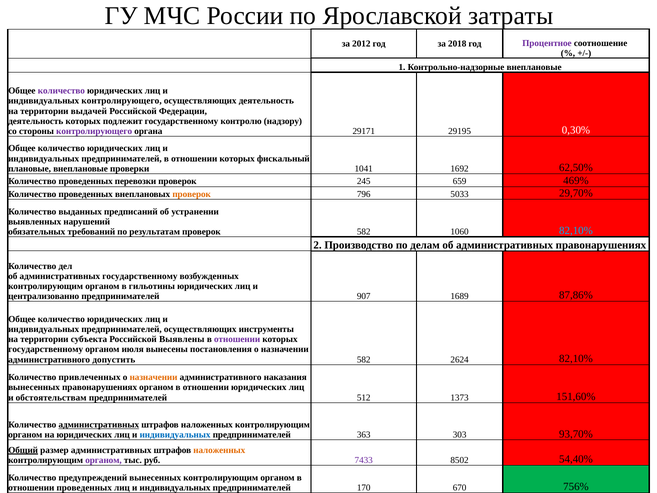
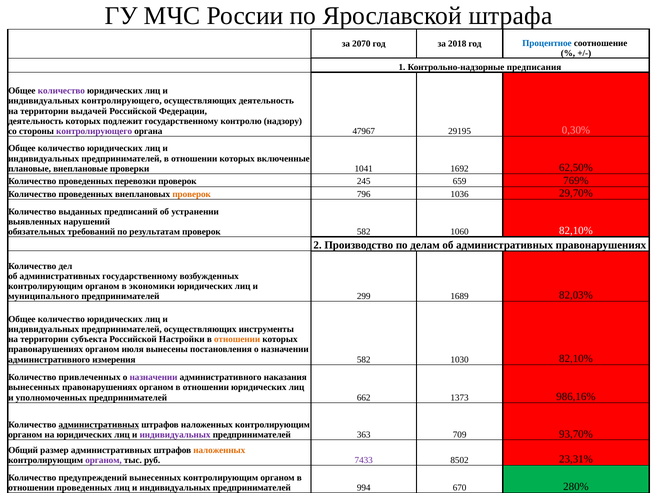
затраты: затраты -> штрафа
2012: 2012 -> 2070
Процентное colour: purple -> blue
Контрольно-надзорные внеплановые: внеплановые -> предписания
29171: 29171 -> 47967
0,30% colour: white -> pink
фискальный: фискальный -> включенные
469%: 469% -> 769%
5033: 5033 -> 1036
82,10% at (576, 231) colour: light blue -> white
гильотины: гильотины -> экономики
централизованно: централизованно -> муниципального
907: 907 -> 299
87,86%: 87,86% -> 82,03%
Выявлены: Выявлены -> Настройки
отношении at (237, 339) colour: purple -> orange
государственному at (46, 349): государственному -> правонарушениях
допустить: допустить -> измерения
2624: 2624 -> 1030
назначении at (154, 377) colour: orange -> purple
обстоятельствам: обстоятельствам -> уполномоченных
512: 512 -> 662
151,60%: 151,60% -> 986,16%
индивидуальных at (175, 435) colour: blue -> purple
303: 303 -> 709
Общий underline: present -> none
54,40%: 54,40% -> 23,31%
170: 170 -> 994
756%: 756% -> 280%
